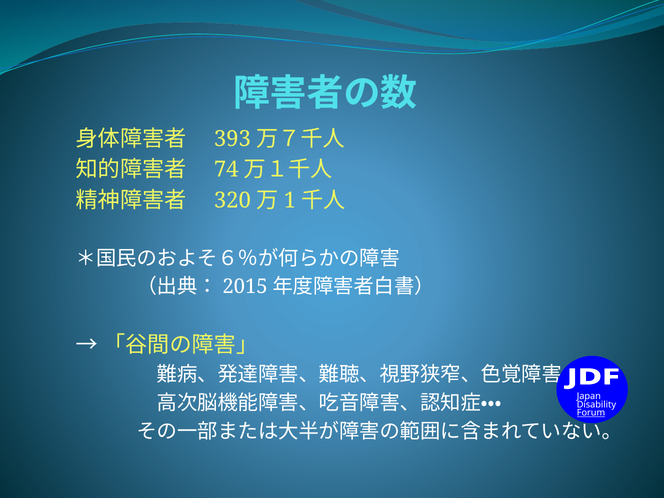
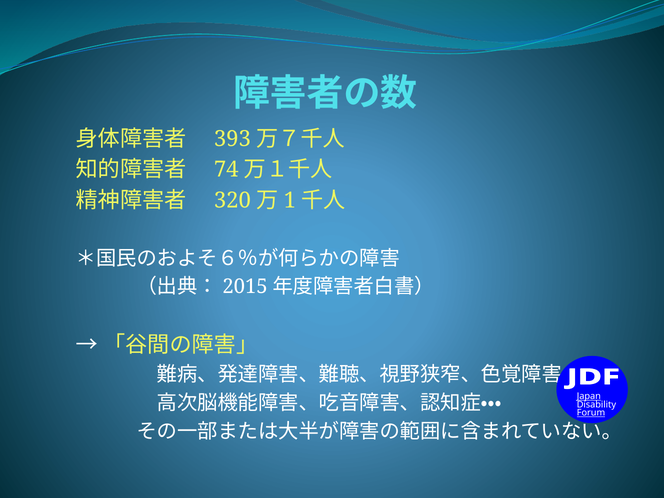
Japan underline: none -> present
